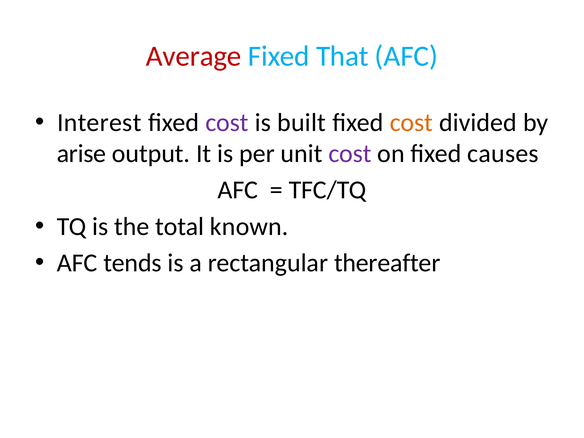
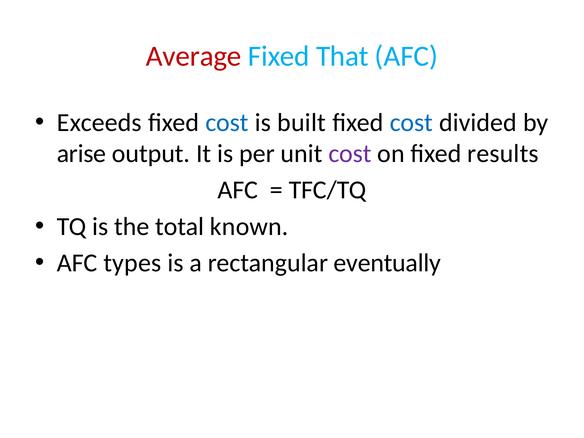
Interest: Interest -> Exceeds
cost at (227, 123) colour: purple -> blue
cost at (411, 123) colour: orange -> blue
causes: causes -> results
tends: tends -> types
thereafter: thereafter -> eventually
